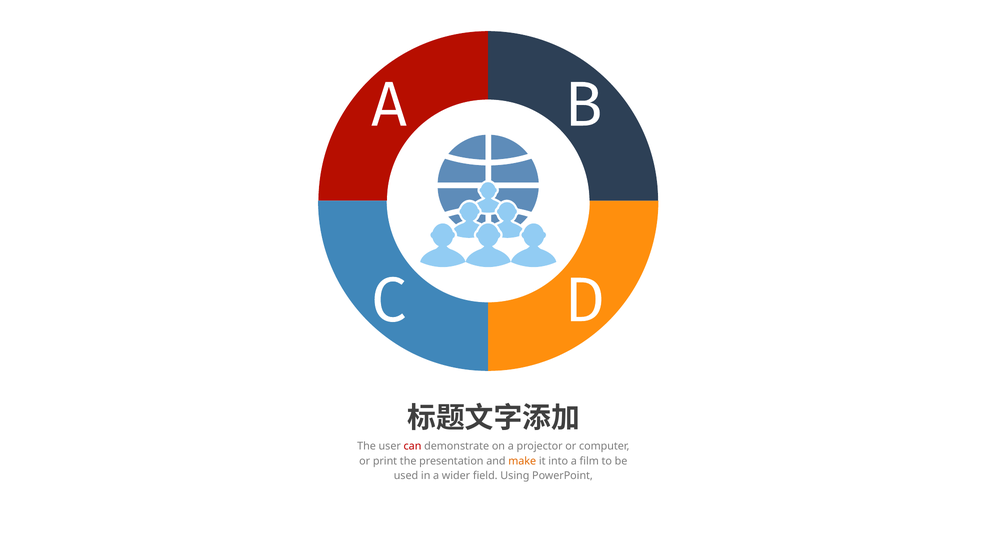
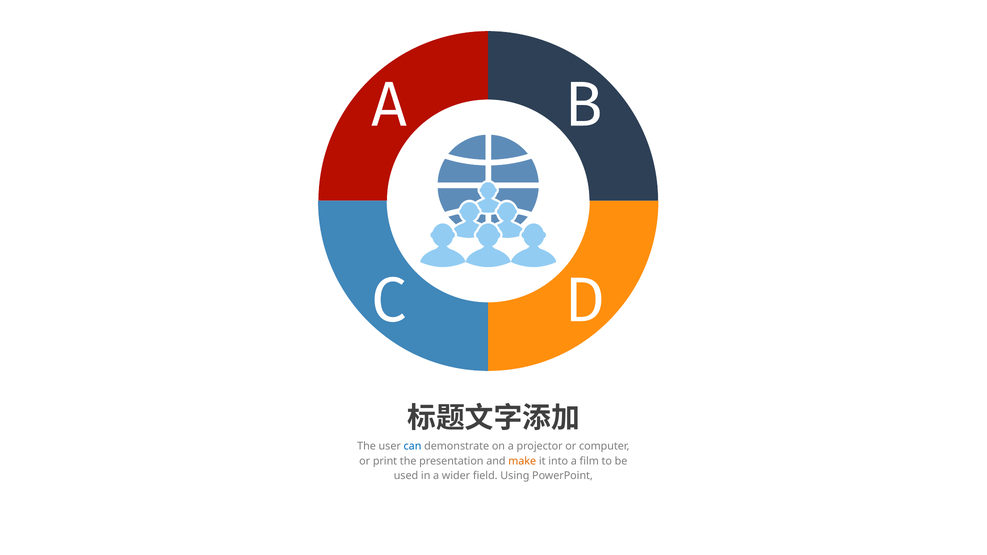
can colour: red -> blue
